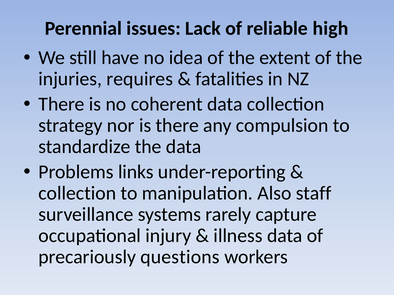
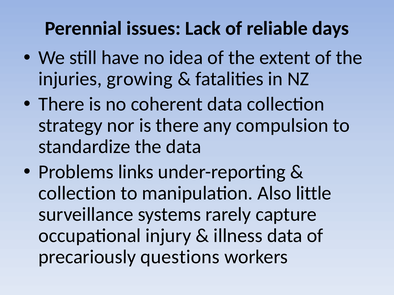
high: high -> days
requires: requires -> growing
staff: staff -> little
